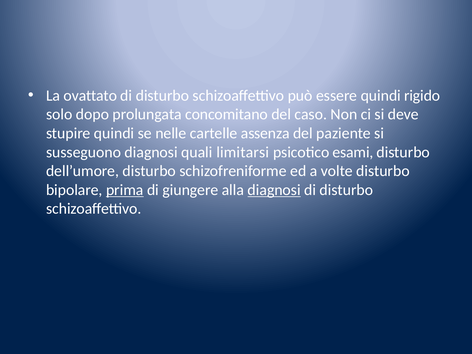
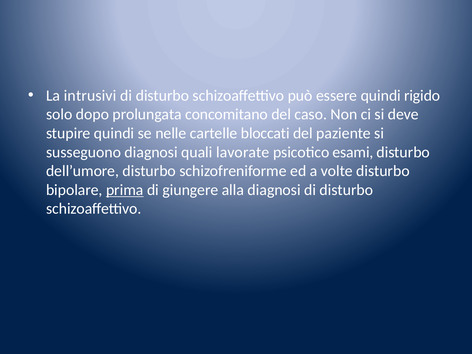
ovattato: ovattato -> intrusivi
assenza: assenza -> bloccati
limitarsi: limitarsi -> lavorate
diagnosi at (274, 190) underline: present -> none
